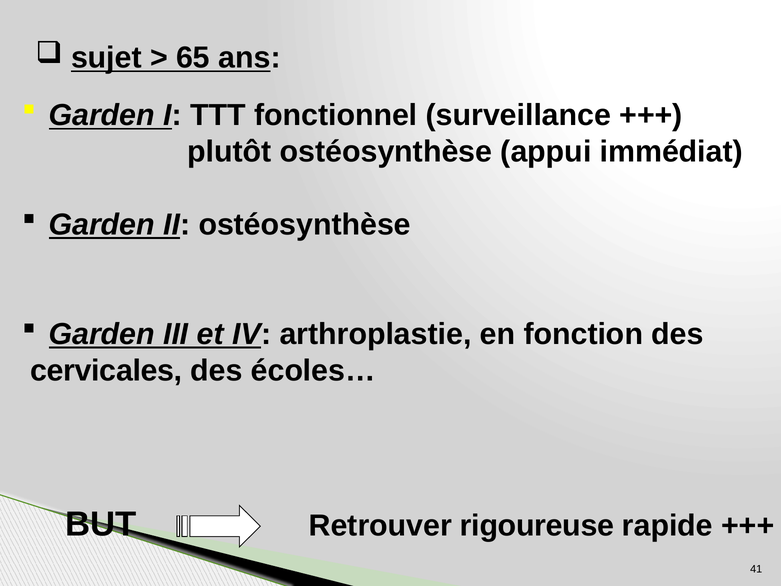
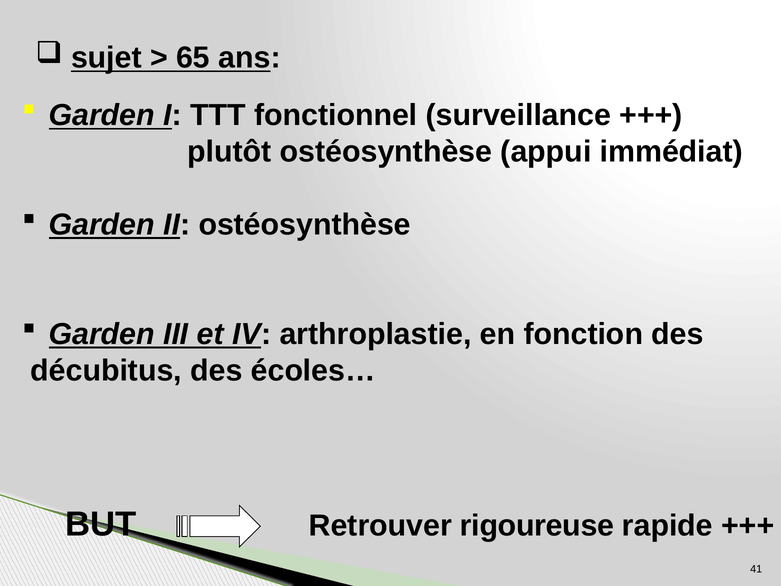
cervicales: cervicales -> décubitus
